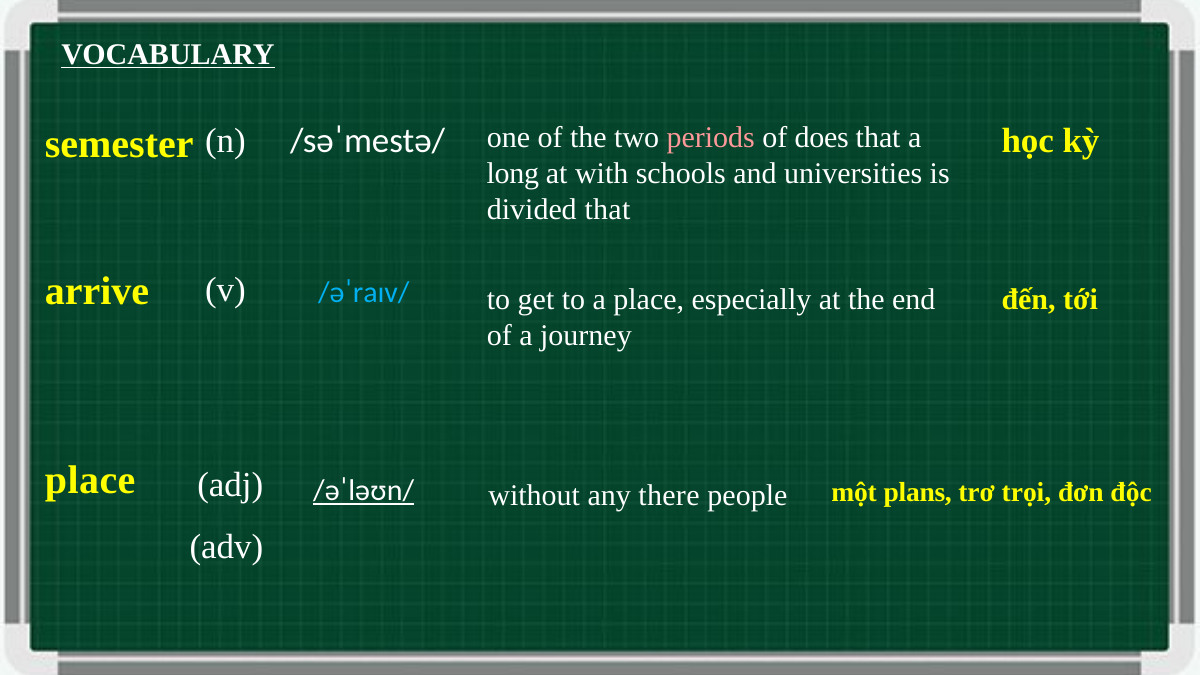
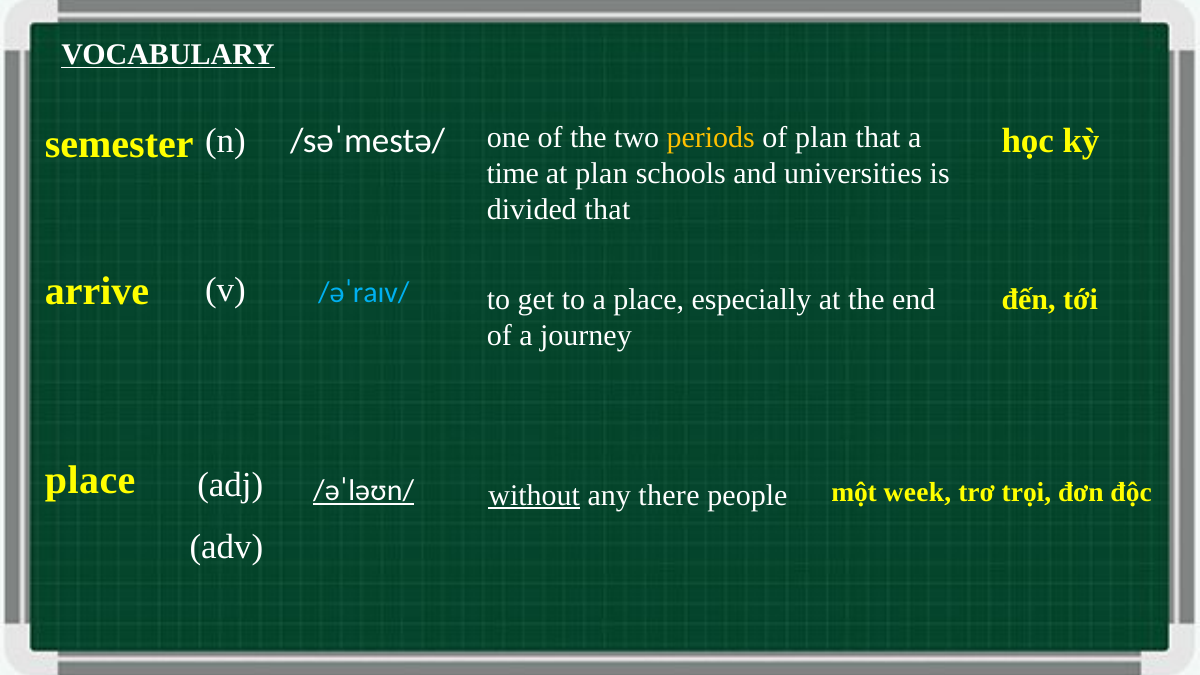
periods colour: pink -> yellow
of does: does -> plan
long: long -> time
at with: with -> plan
without underline: none -> present
plans: plans -> week
